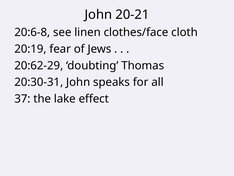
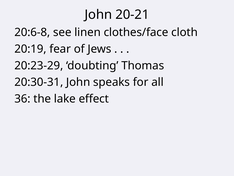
20:62-29: 20:62-29 -> 20:23-29
37: 37 -> 36
